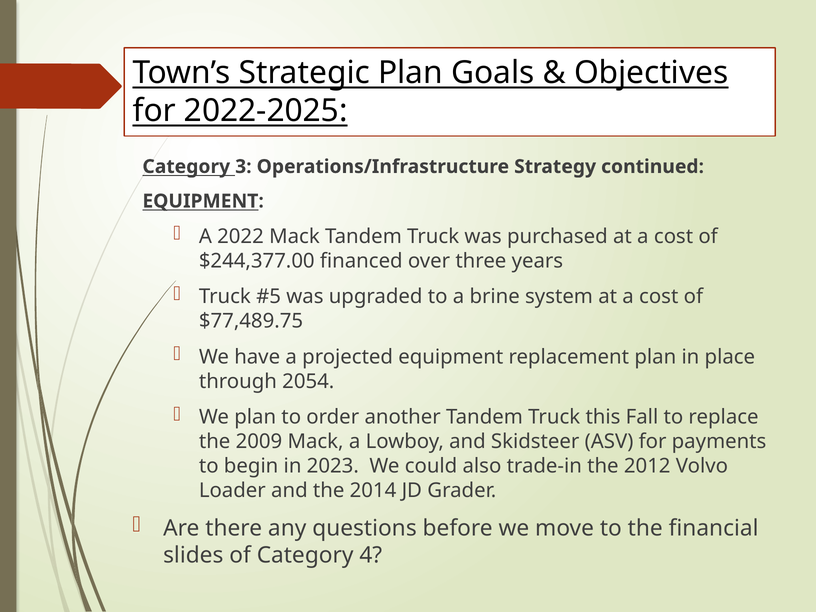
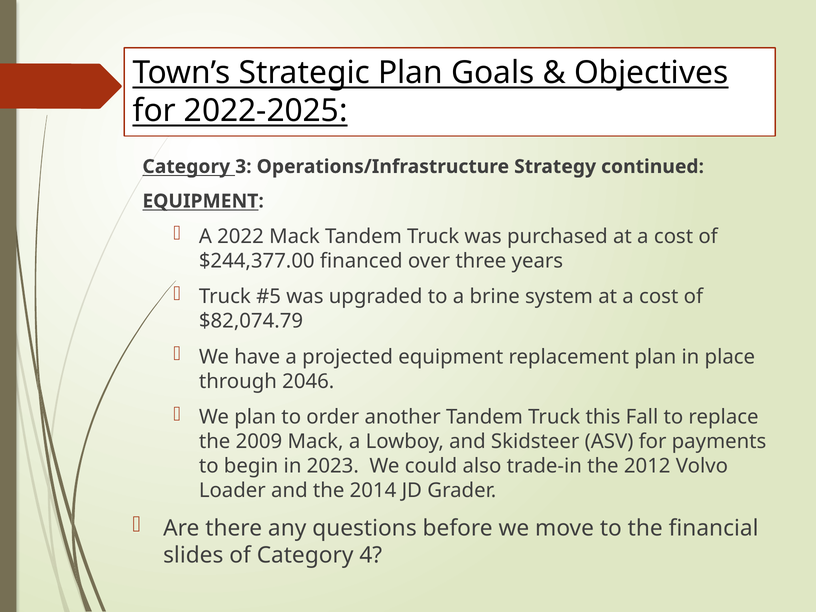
$77,489.75: $77,489.75 -> $82,074.79
2054: 2054 -> 2046
